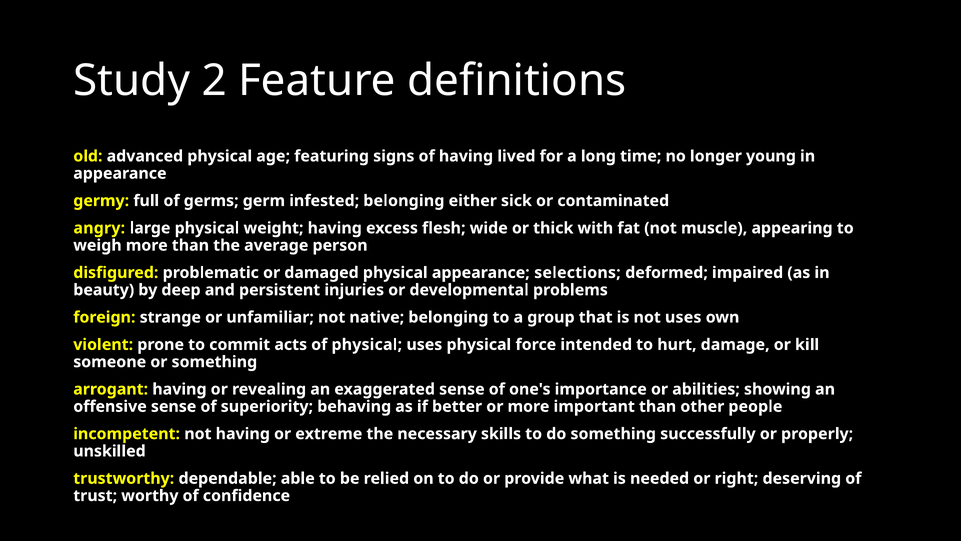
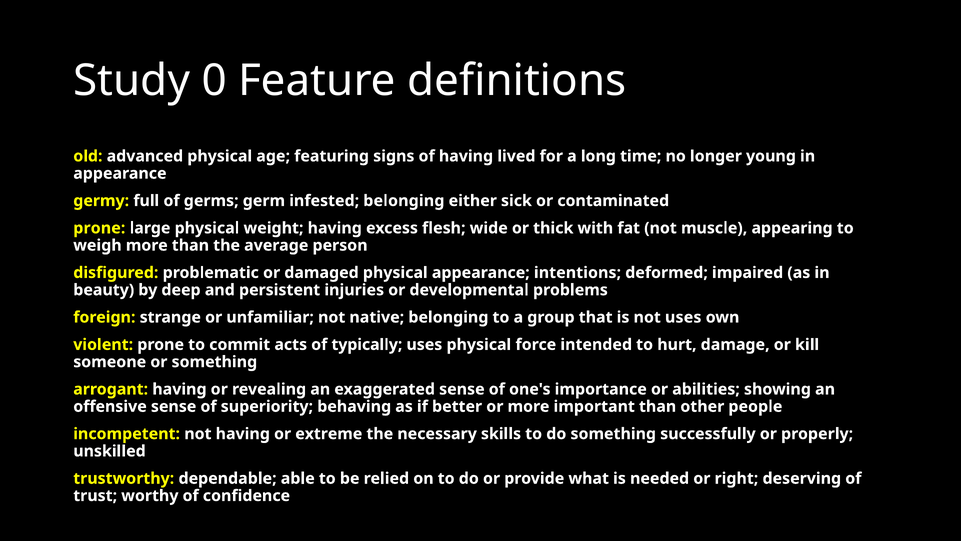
2: 2 -> 0
angry at (99, 228): angry -> prone
selections: selections -> intentions
of physical: physical -> typically
